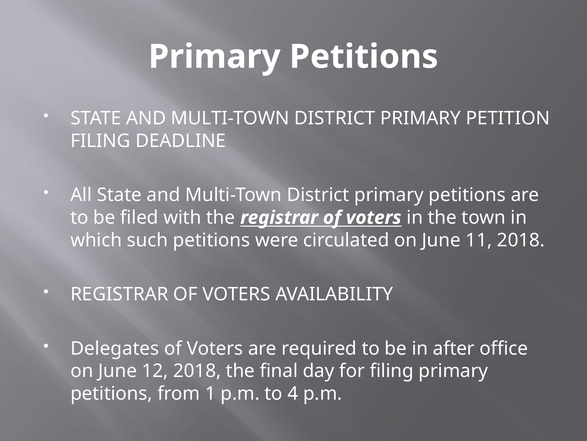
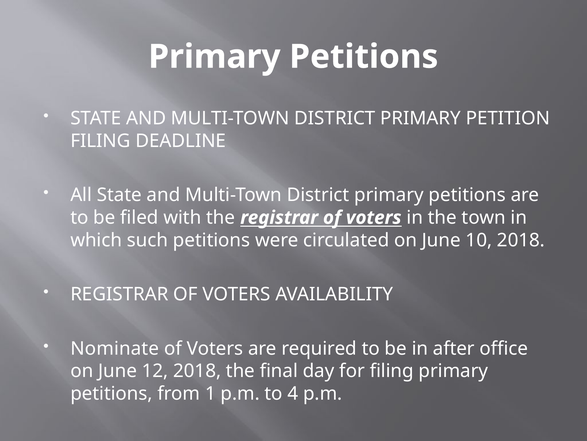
11: 11 -> 10
Delegates: Delegates -> Nominate
